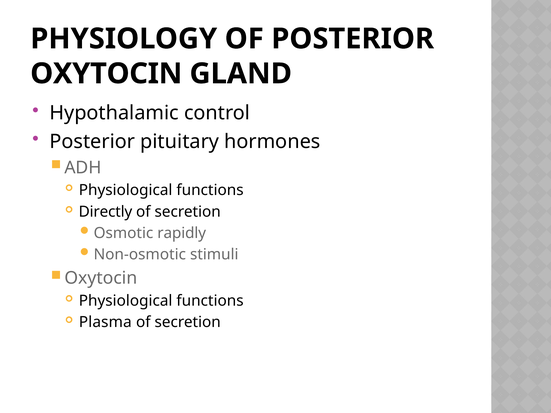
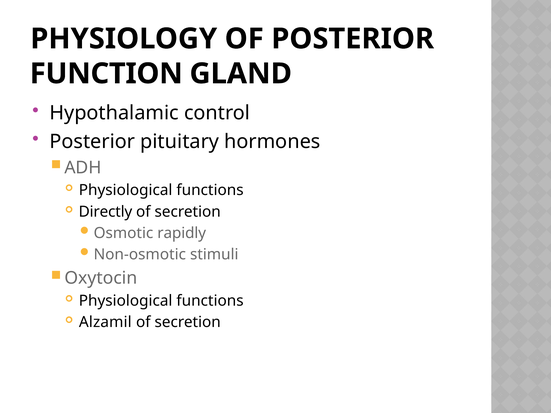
OXYTOCIN at (106, 74): OXYTOCIN -> FUNCTION
Plasma: Plasma -> Alzamil
